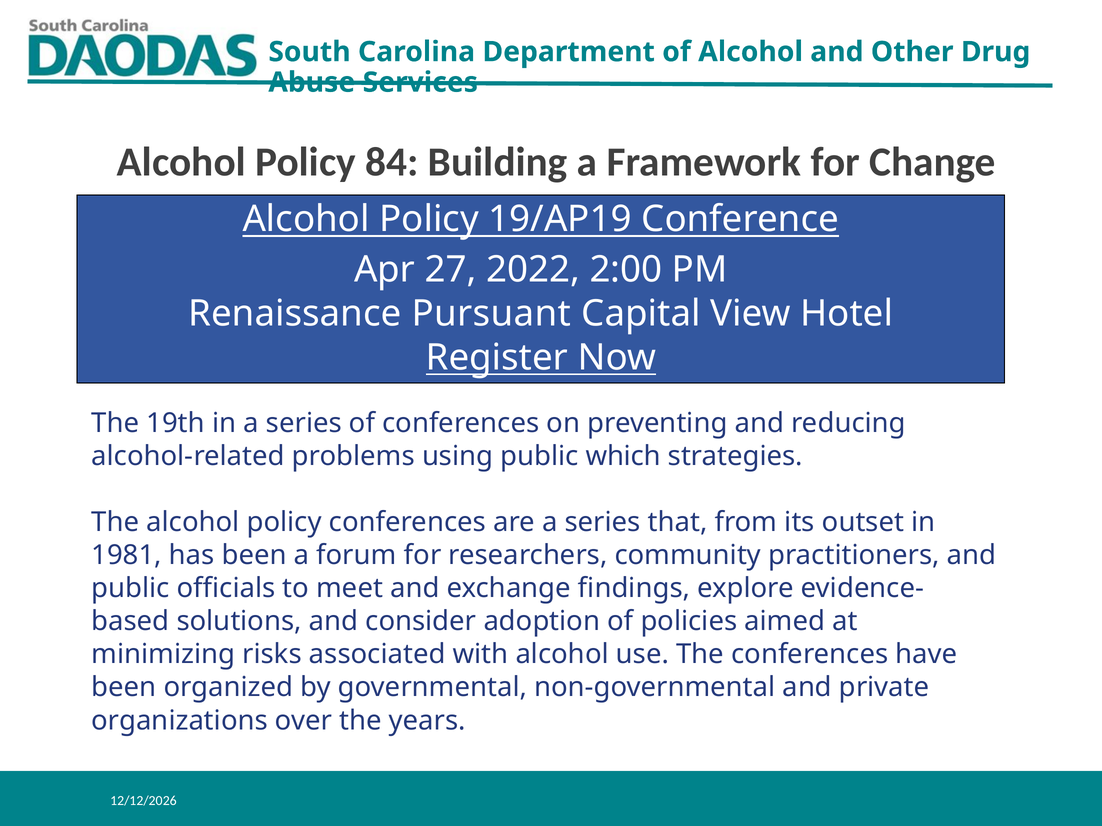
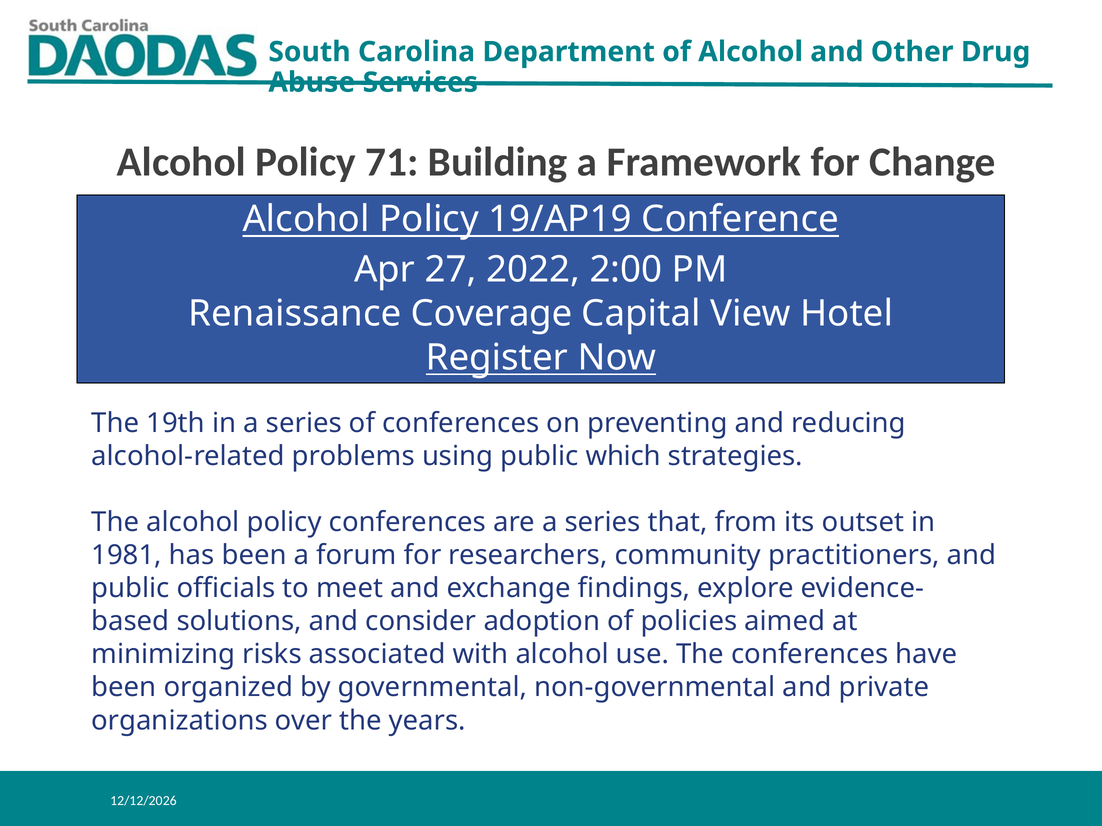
84: 84 -> 71
Pursuant: Pursuant -> Coverage
